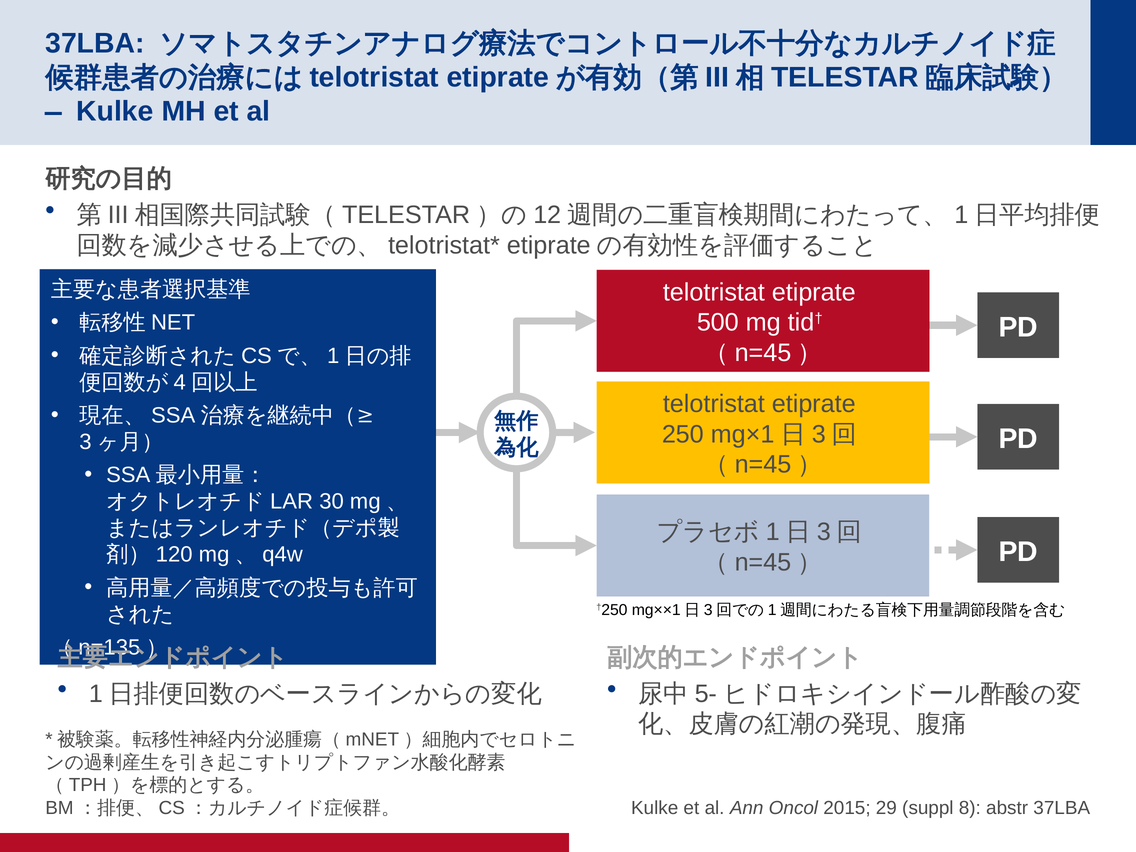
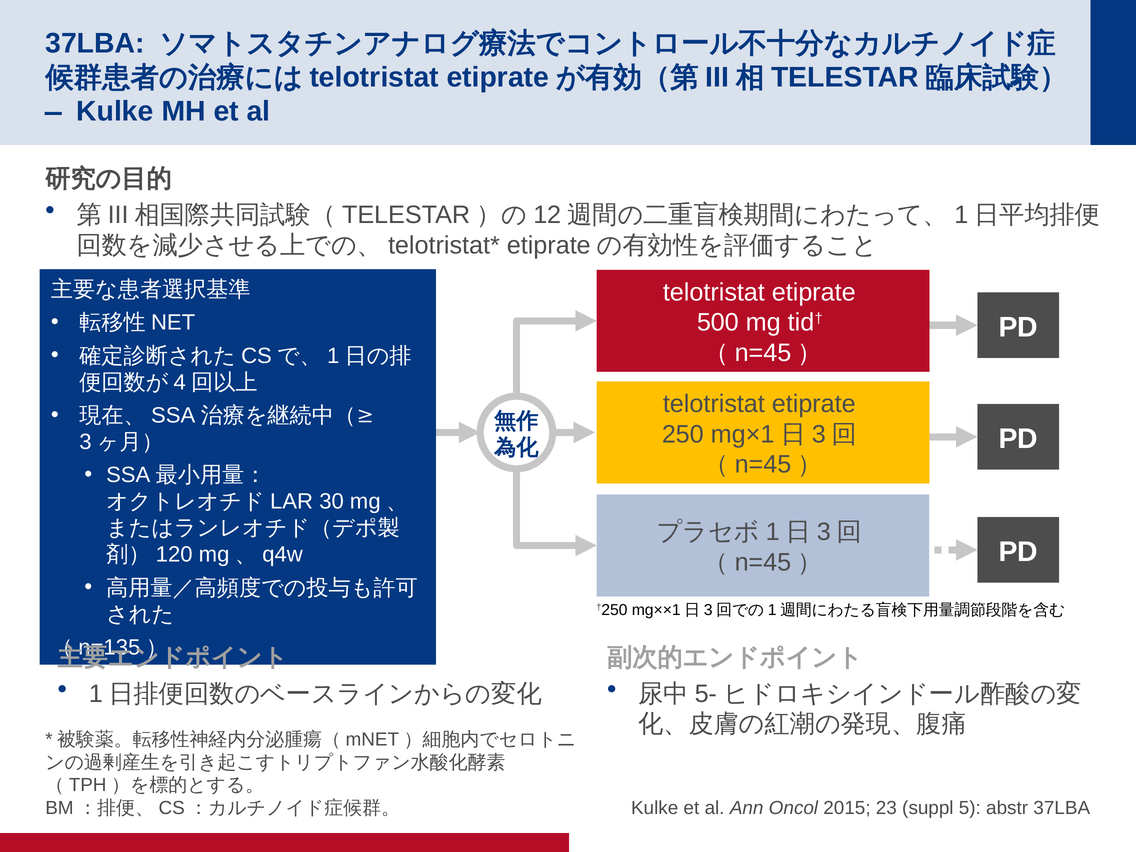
29: 29 -> 23
8: 8 -> 5
